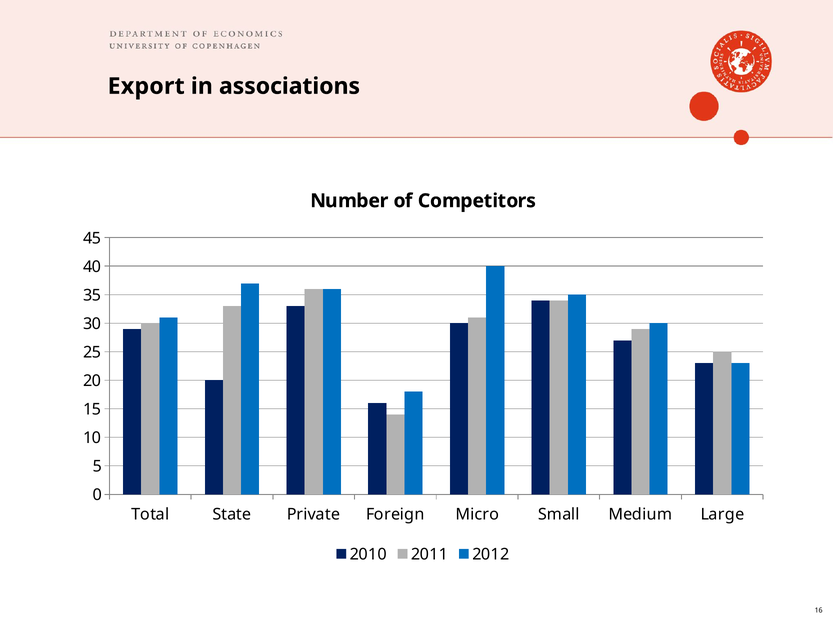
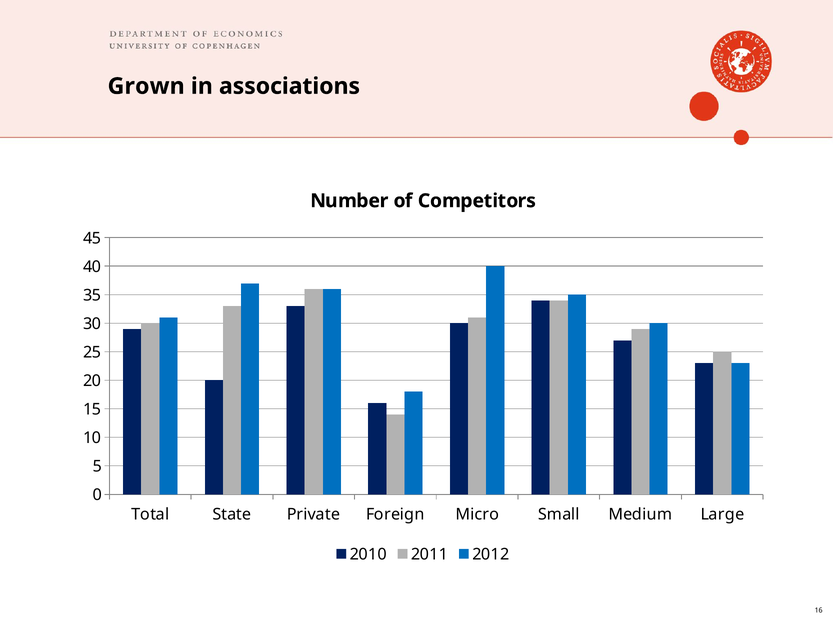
Export: Export -> Grown
